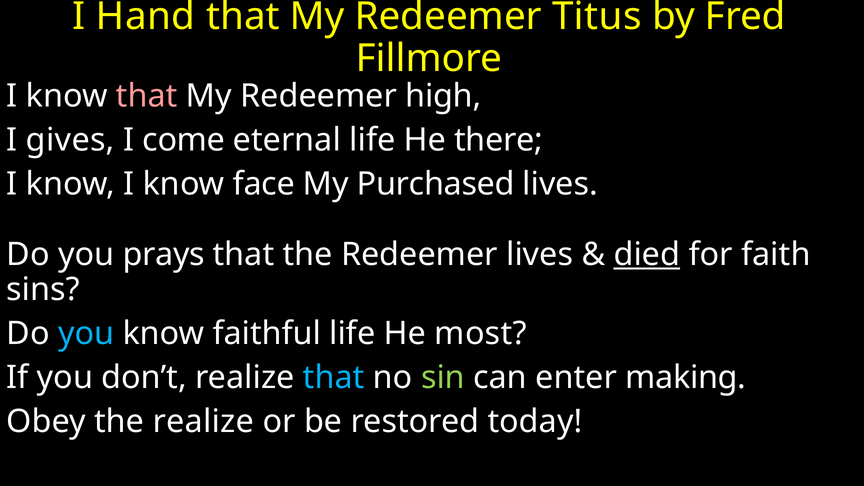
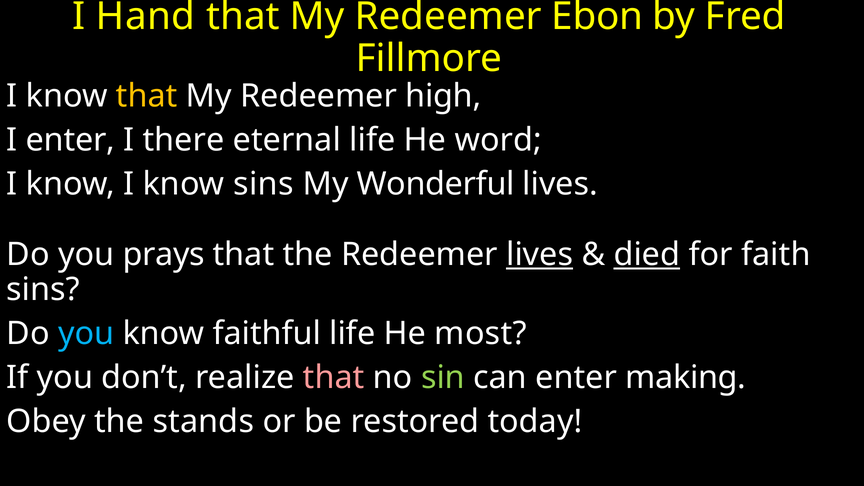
Titus: Titus -> Ebon
that at (147, 96) colour: pink -> yellow
I gives: gives -> enter
come: come -> there
there: there -> word
know face: face -> sins
Purchased: Purchased -> Wonderful
lives at (540, 255) underline: none -> present
that at (334, 378) colour: light blue -> pink
the realize: realize -> stands
